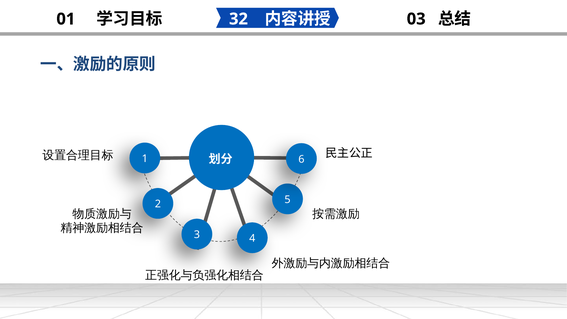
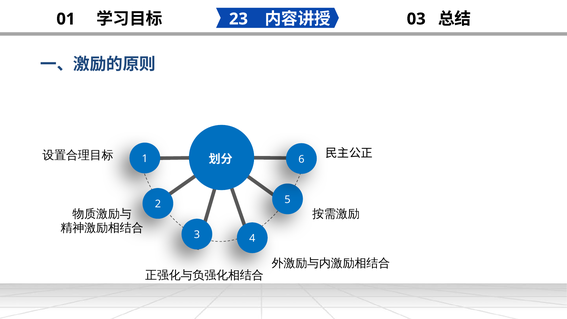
32: 32 -> 23
